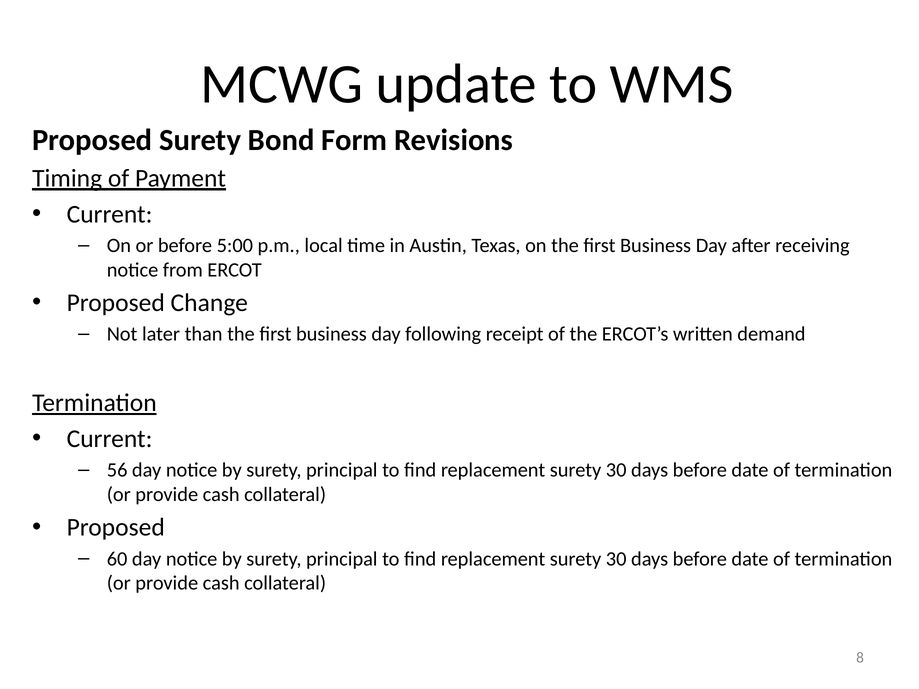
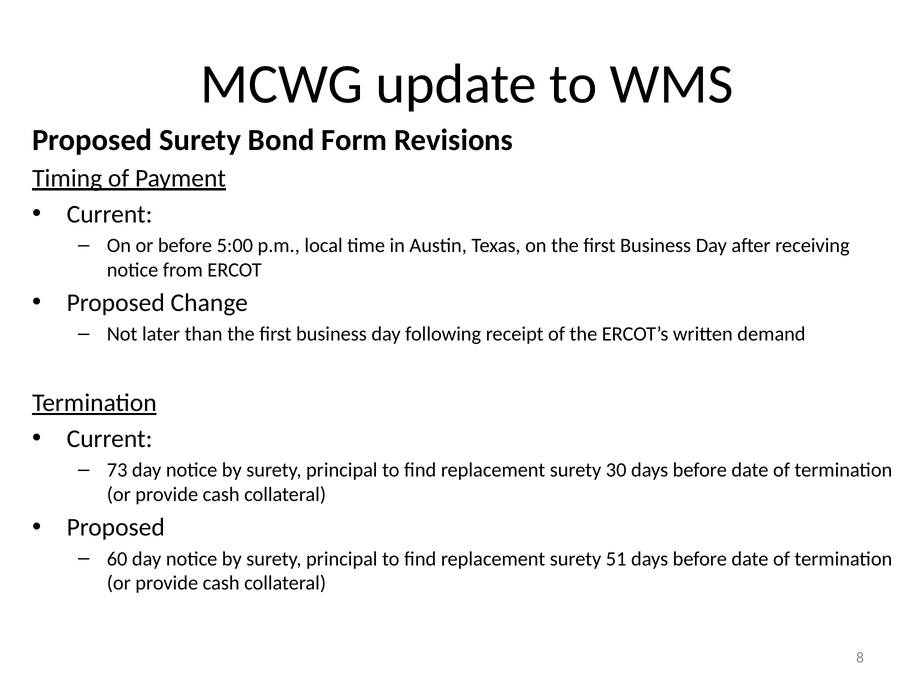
56: 56 -> 73
30 at (616, 559): 30 -> 51
